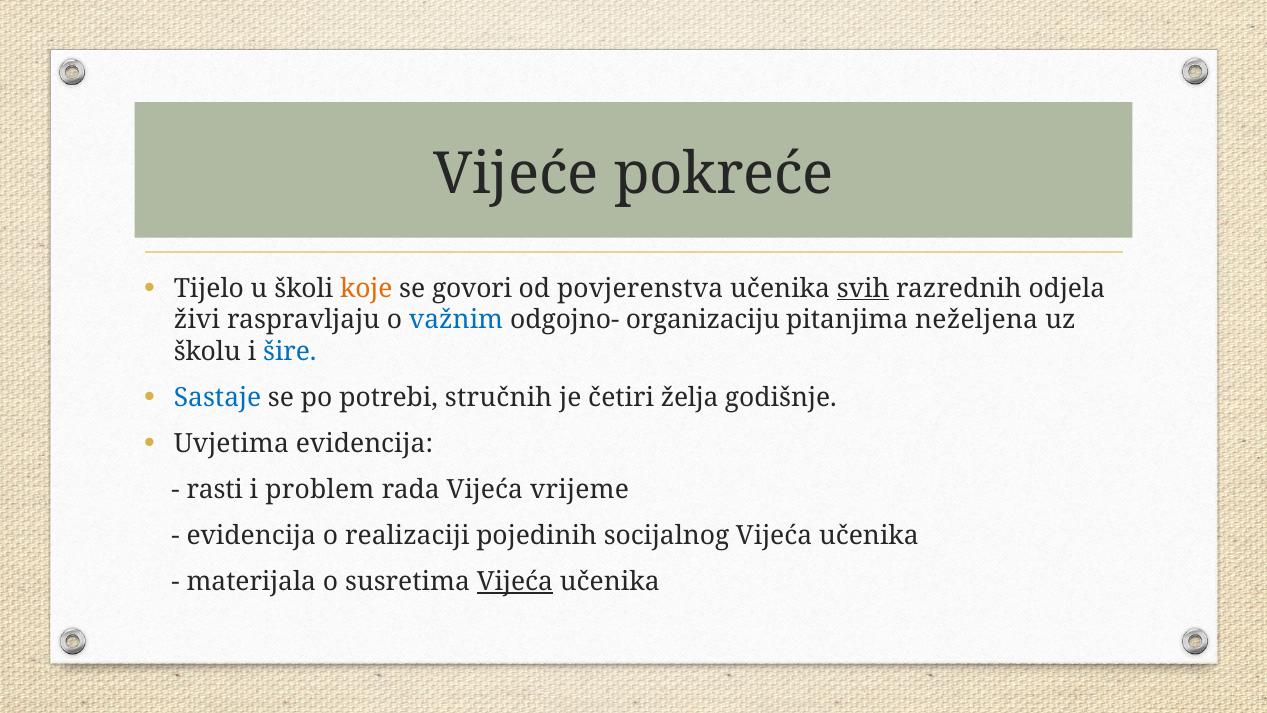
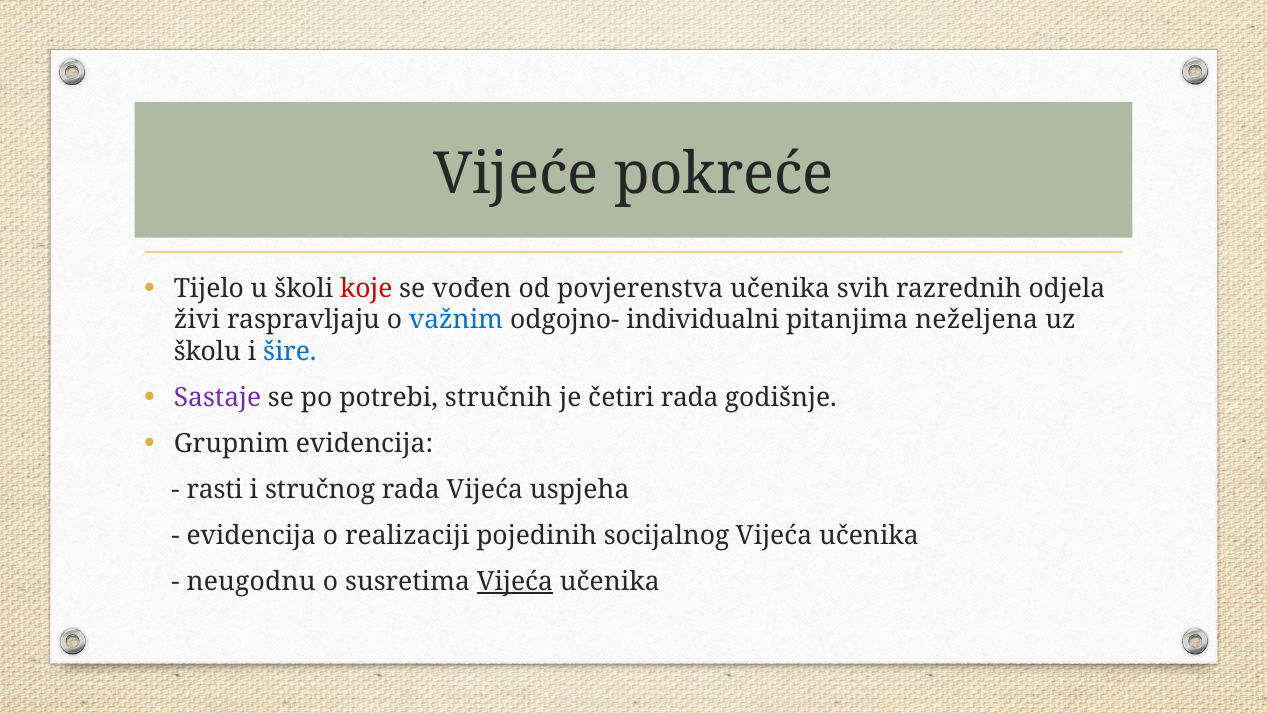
koje colour: orange -> red
govori: govori -> vođen
svih underline: present -> none
organizaciju: organizaciju -> individualni
Sastaje colour: blue -> purple
četiri želja: želja -> rada
Uvjetima: Uvjetima -> Grupnim
problem: problem -> stručnog
vrijeme: vrijeme -> uspjeha
materijala: materijala -> neugodnu
